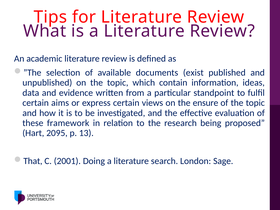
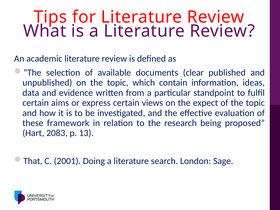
exist: exist -> clear
ensure: ensure -> expect
2095: 2095 -> 2083
